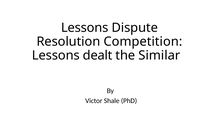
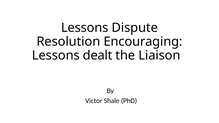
Competition: Competition -> Encouraging
Similar: Similar -> Liaison
